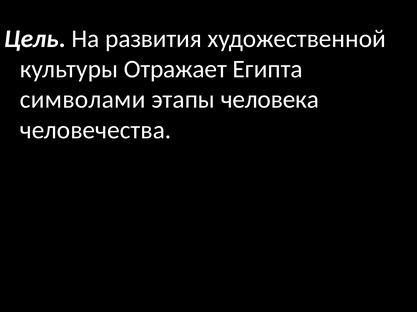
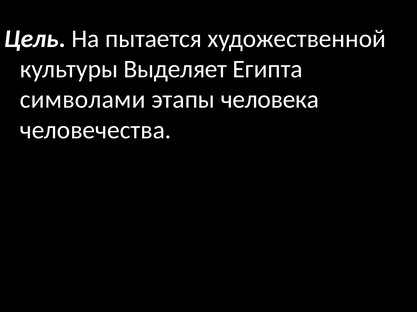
развития: развития -> пытается
Отражает: Отражает -> Выделяет
